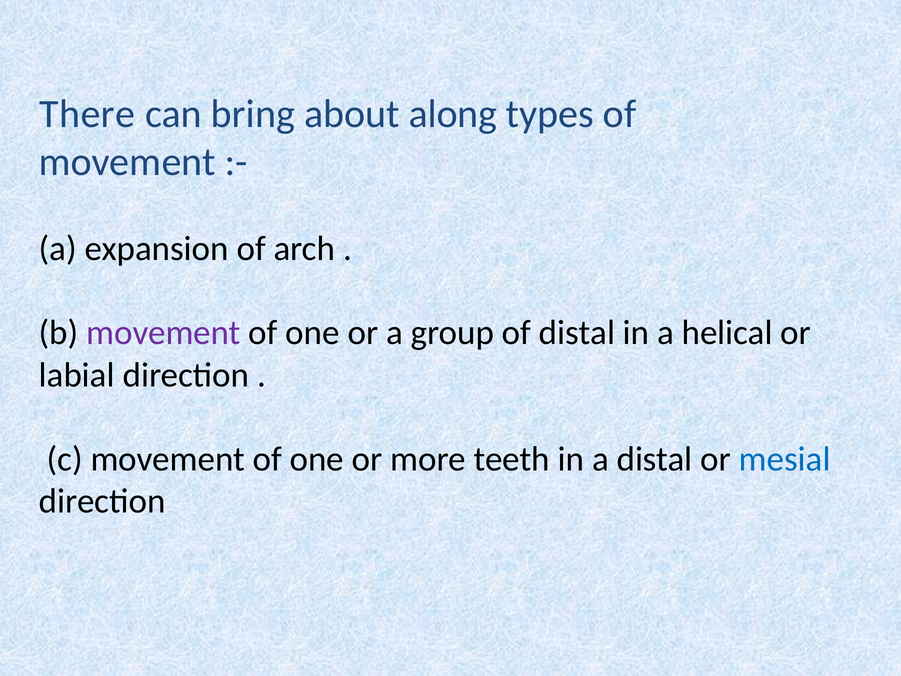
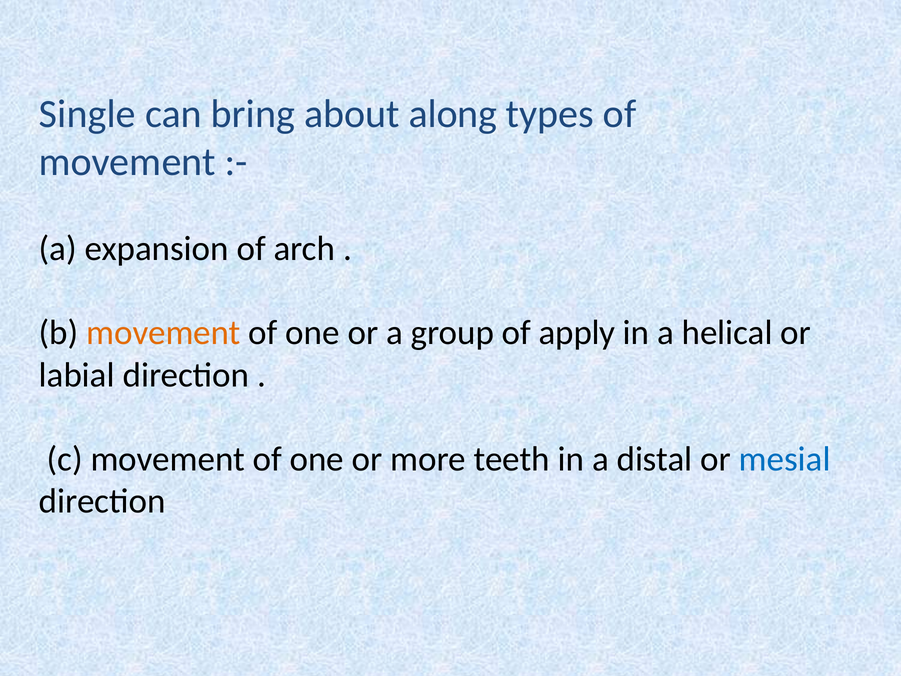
There: There -> Single
movement at (163, 333) colour: purple -> orange
of distal: distal -> apply
